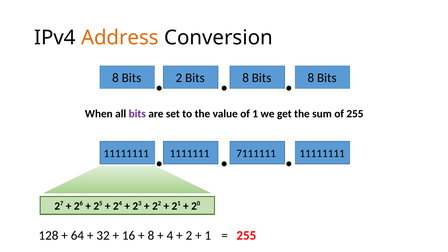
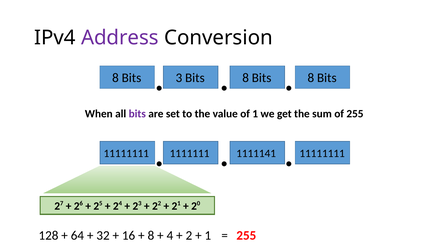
Address colour: orange -> purple
Bits 2: 2 -> 3
7111111: 7111111 -> 1111141
